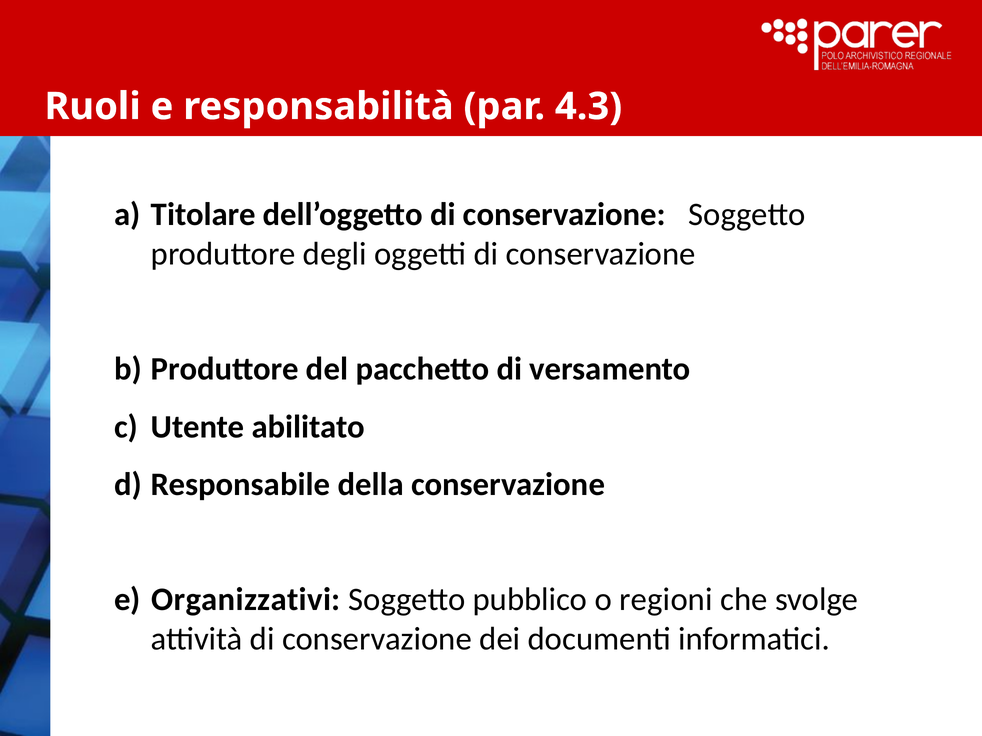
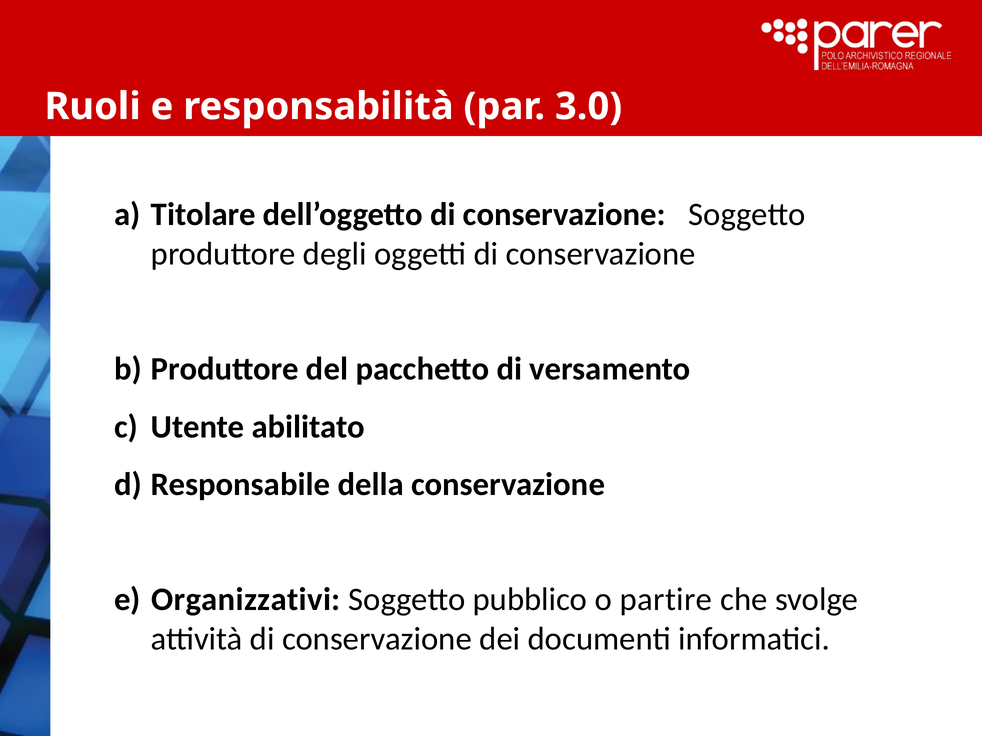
4.3: 4.3 -> 3.0
regioni: regioni -> partire
